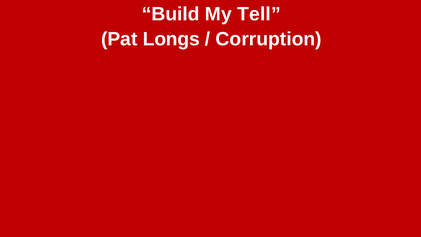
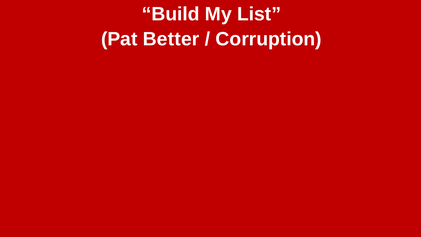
Tell: Tell -> List
Longs: Longs -> Better
